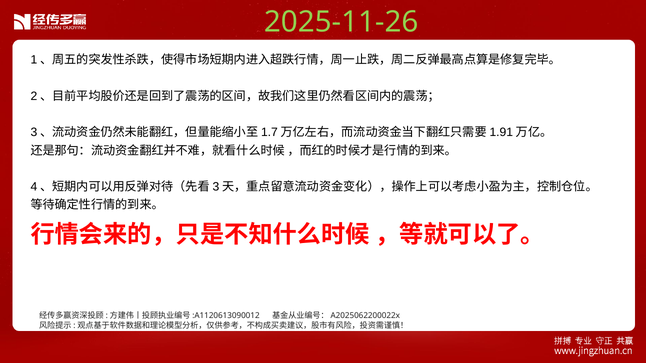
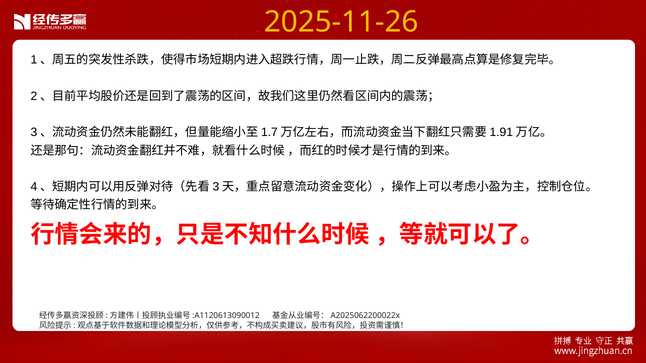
2025-11-26 colour: light green -> yellow
